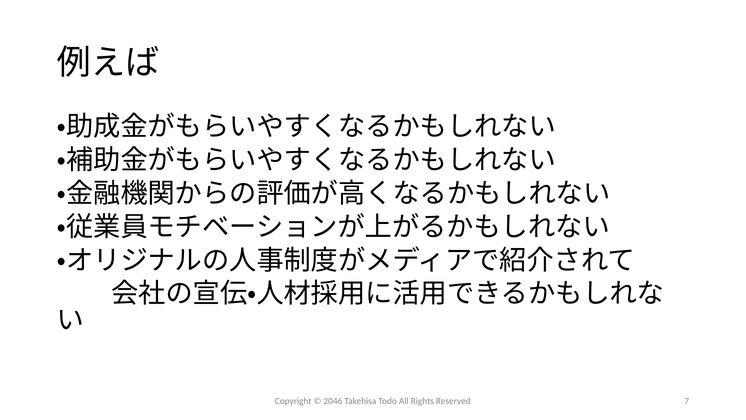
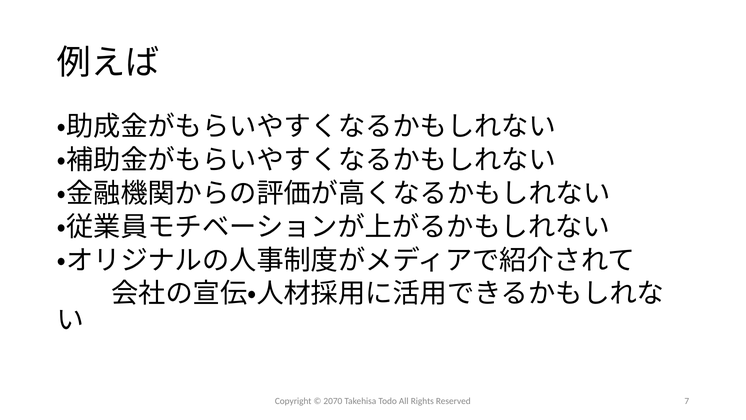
2046: 2046 -> 2070
